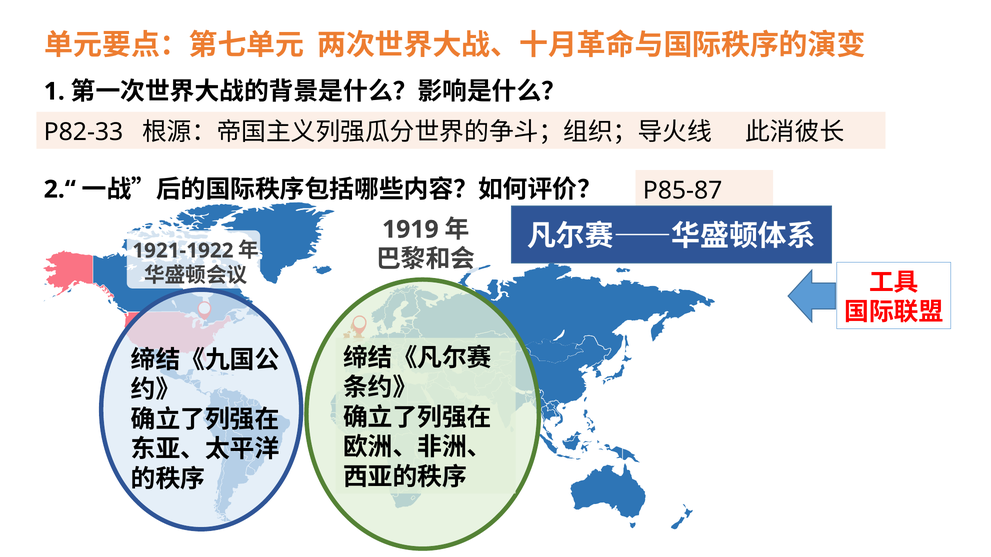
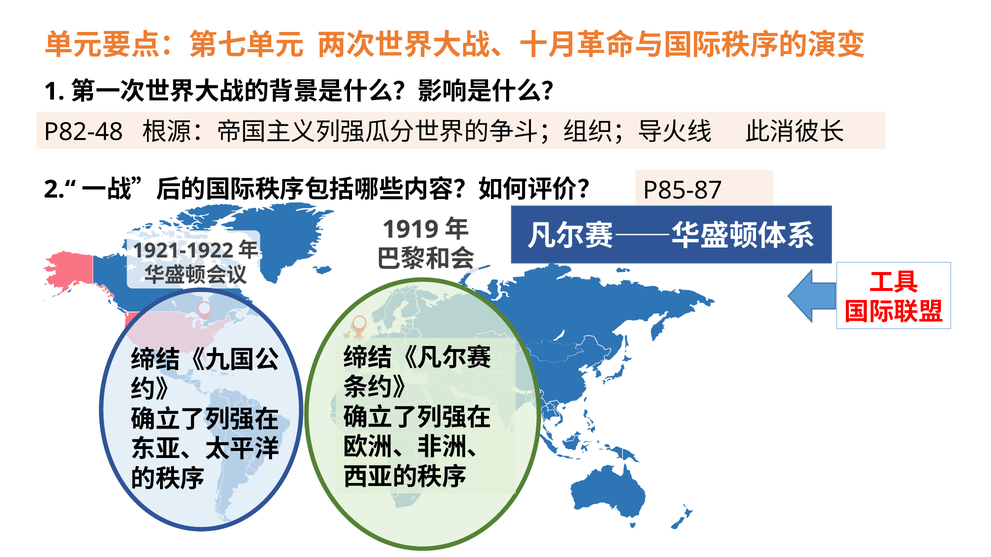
P82-33: P82-33 -> P82-48
